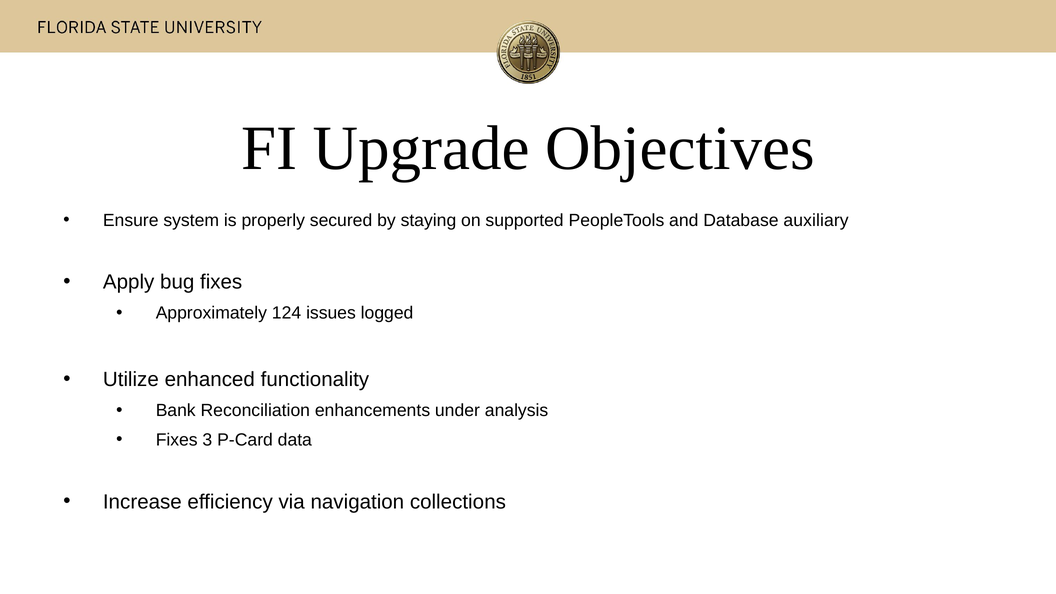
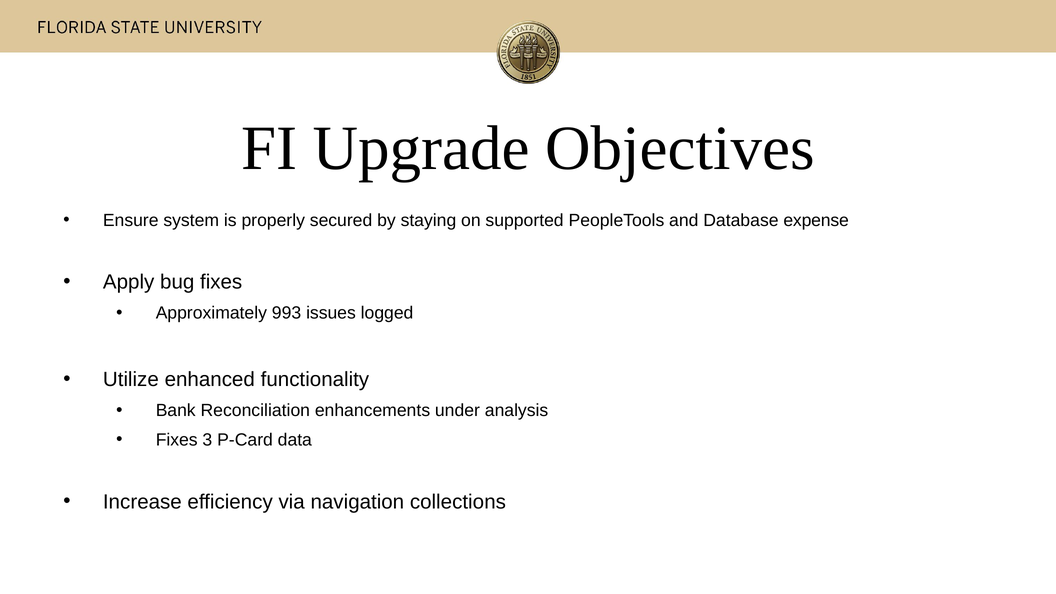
auxiliary: auxiliary -> expense
124: 124 -> 993
